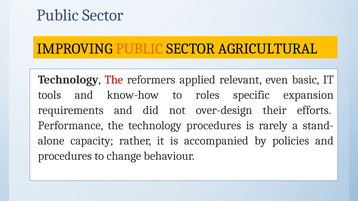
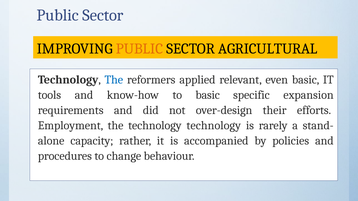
The at (114, 80) colour: red -> blue
to roles: roles -> basic
Performance: Performance -> Employment
technology procedures: procedures -> technology
